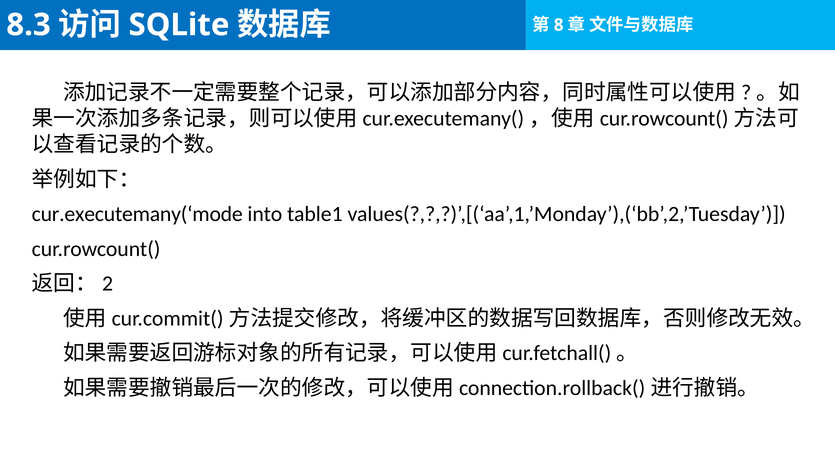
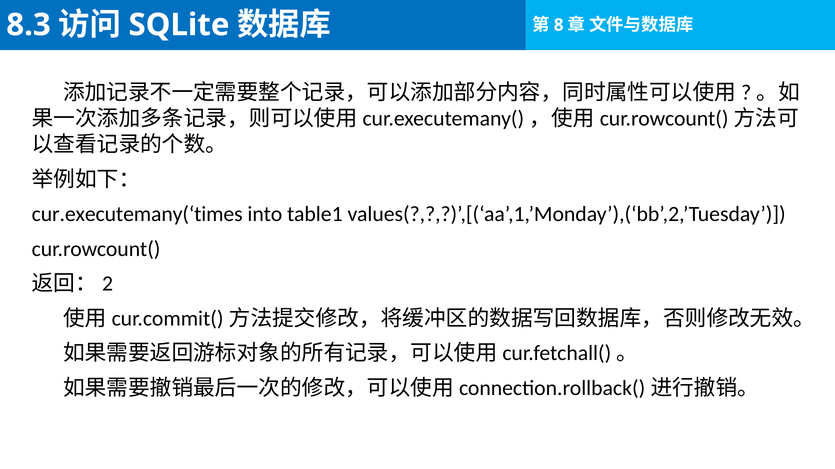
cur.executemany(‘mode: cur.executemany(‘mode -> cur.executemany(‘times
